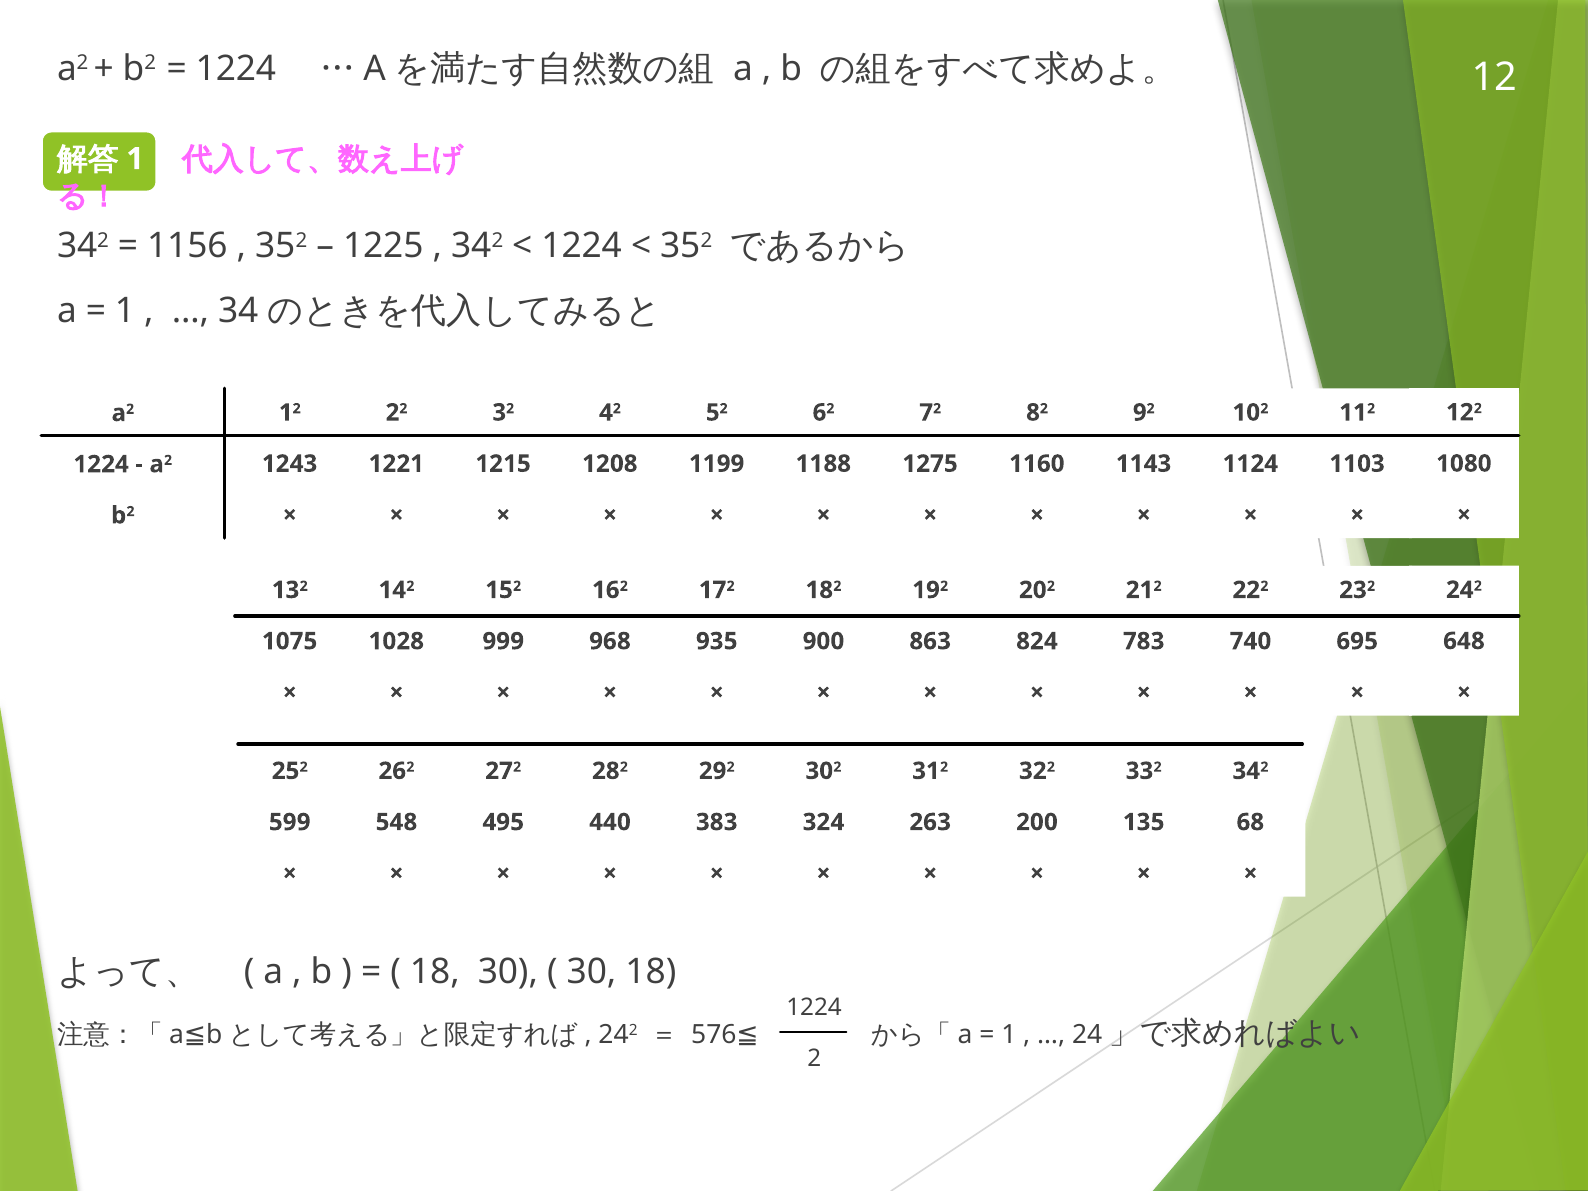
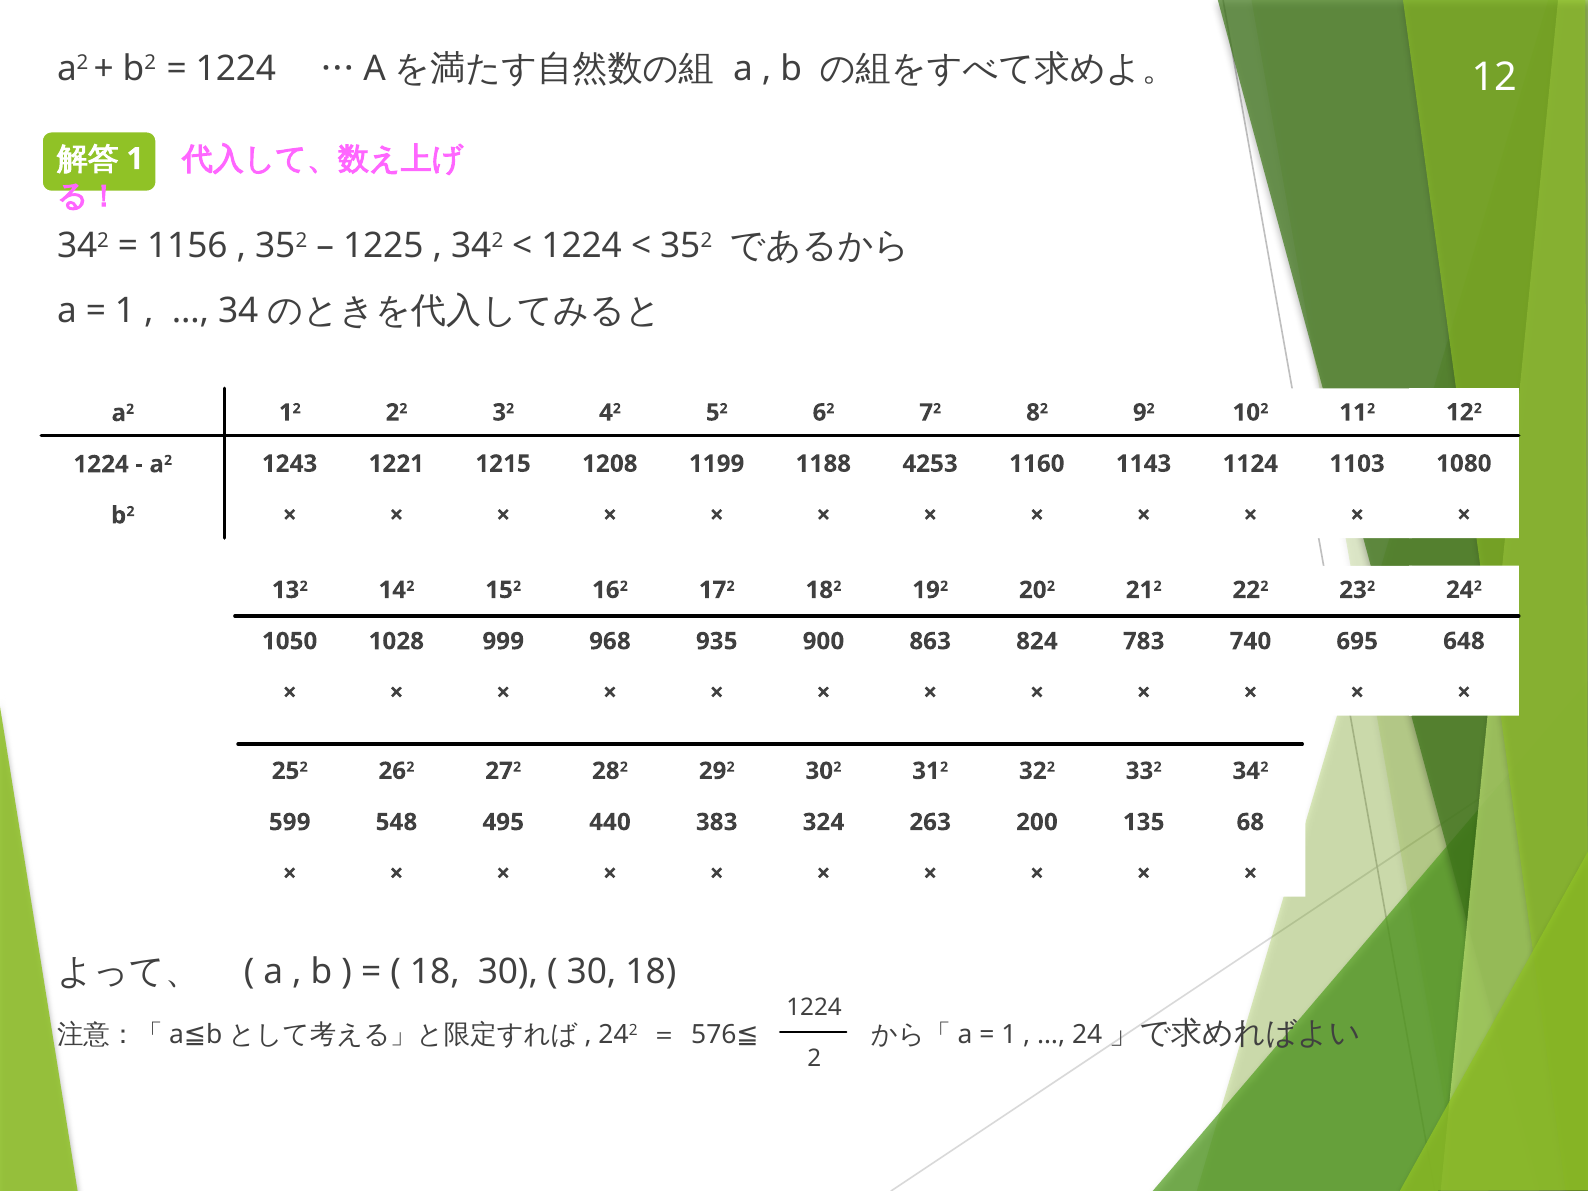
1275: 1275 -> 4253
1075: 1075 -> 1050
